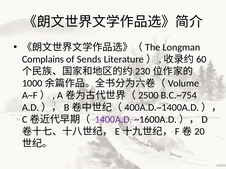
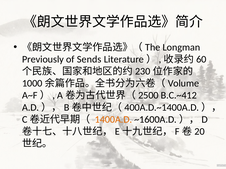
Complains: Complains -> Previously
B.C.~754: B.C.~754 -> B.C.~412
1400A.D colour: purple -> orange
